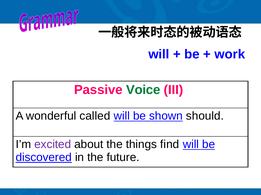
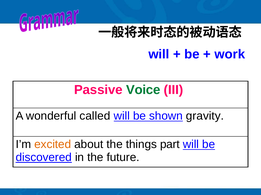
should: should -> gravity
excited colour: purple -> orange
find: find -> part
